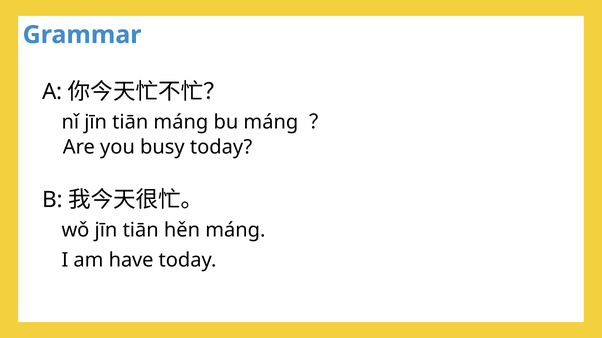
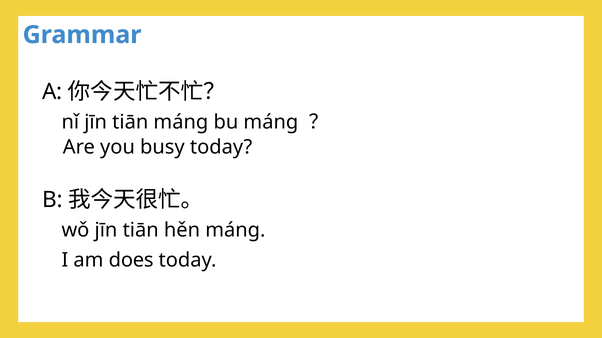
have: have -> does
